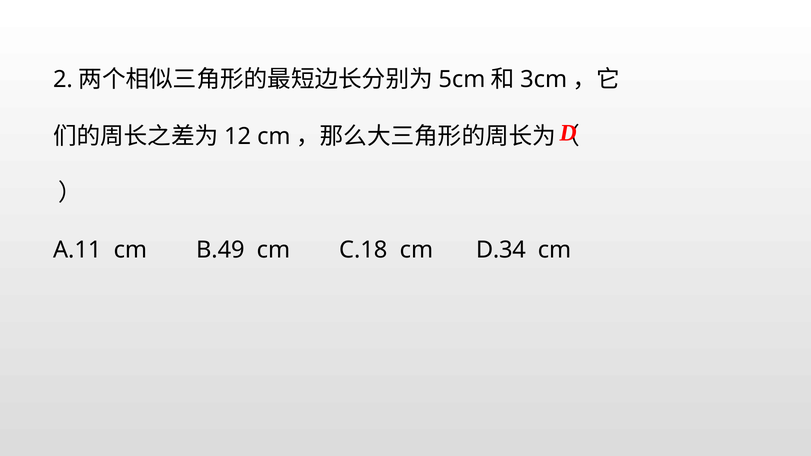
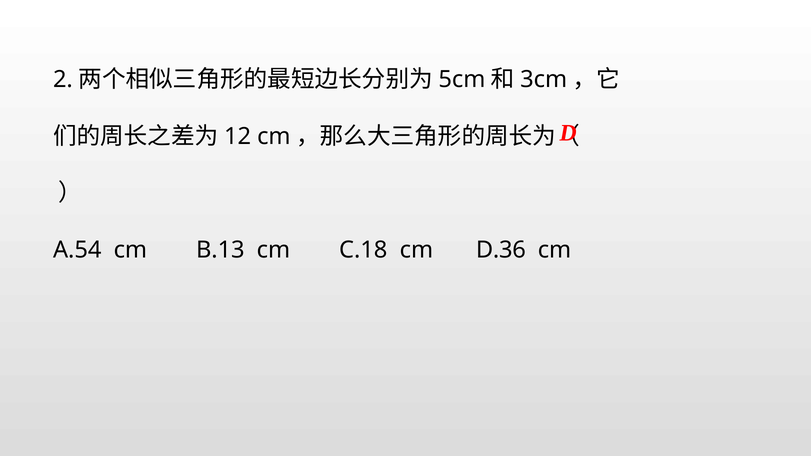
A.11: A.11 -> A.54
B.49: B.49 -> B.13
D.34: D.34 -> D.36
